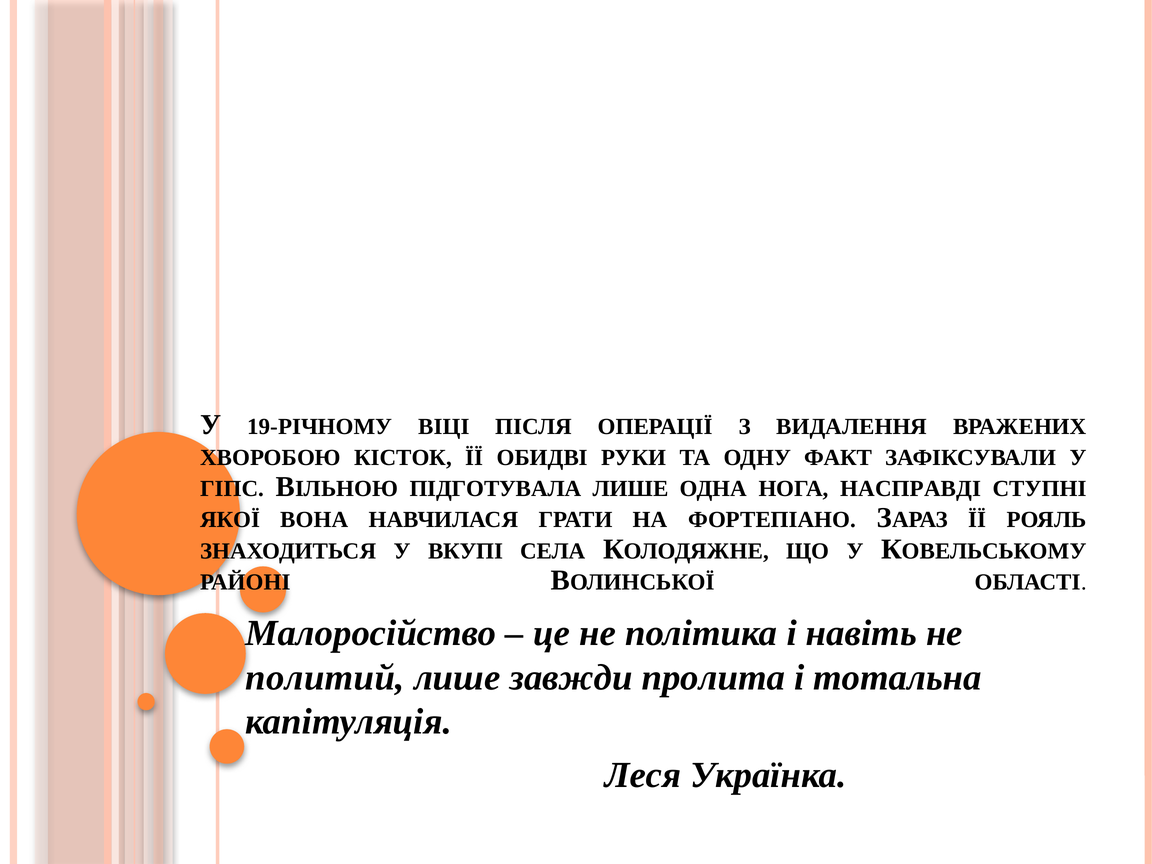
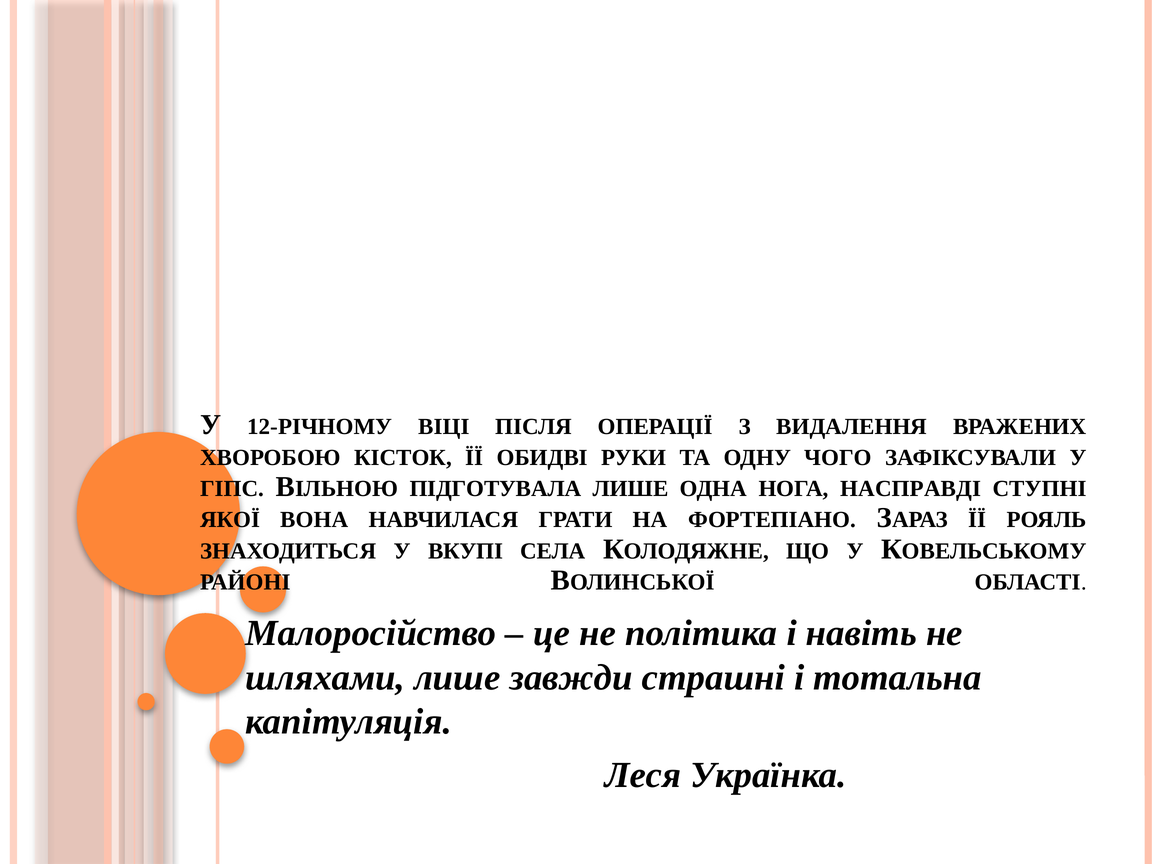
19-РІЧНОМУ: 19-РІЧНОМУ -> 12-РІЧНОМУ
ФАКТ: ФАКТ -> ЧОГО
политий: политий -> шляхами
пролита: пролита -> страшні
